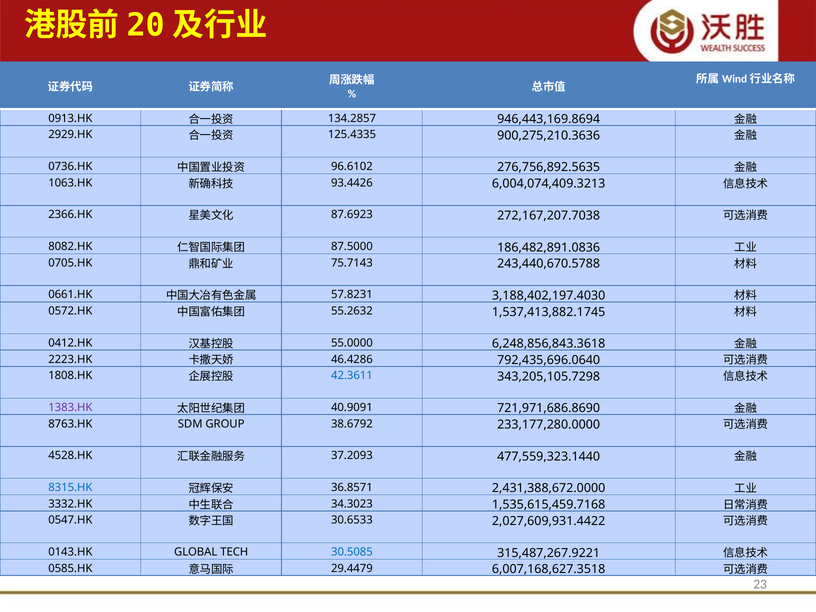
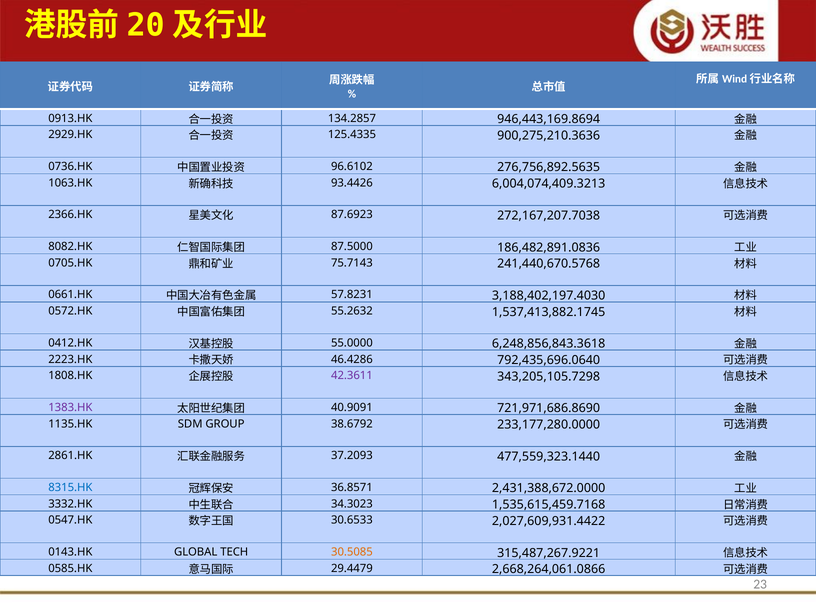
243,440,670.5788: 243,440,670.5788 -> 241,440,670.5768
42.3611 colour: blue -> purple
8763.HK: 8763.HK -> 1135.HK
4528.HK: 4528.HK -> 2861.HK
30.5085 colour: blue -> orange
6,007,168,627.3518: 6,007,168,627.3518 -> 2,668,264,061.0866
